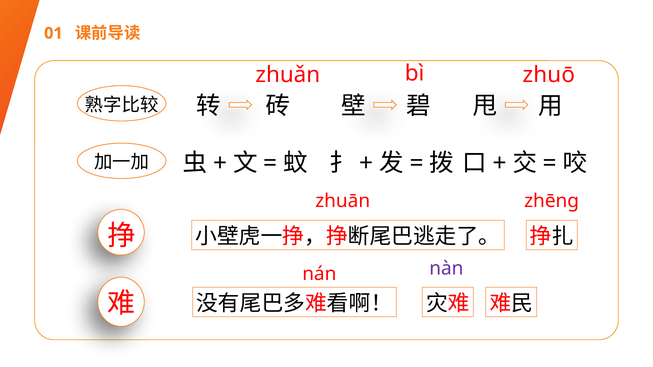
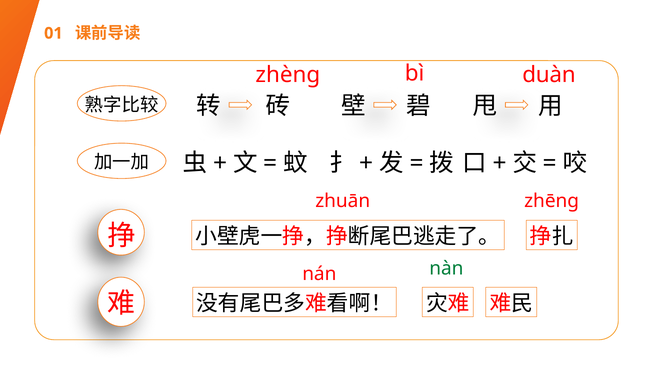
zhuō: zhuō -> duàn
zhuǎn: zhuǎn -> zhèng
nàn colour: purple -> green
